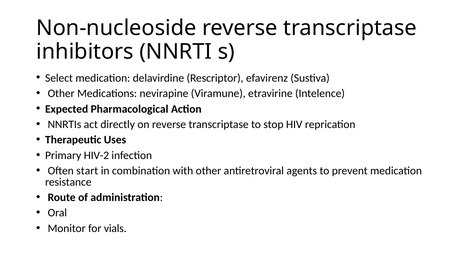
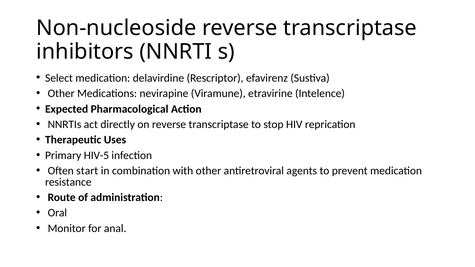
HIV-2: HIV-2 -> HIV-5
vials: vials -> anal
